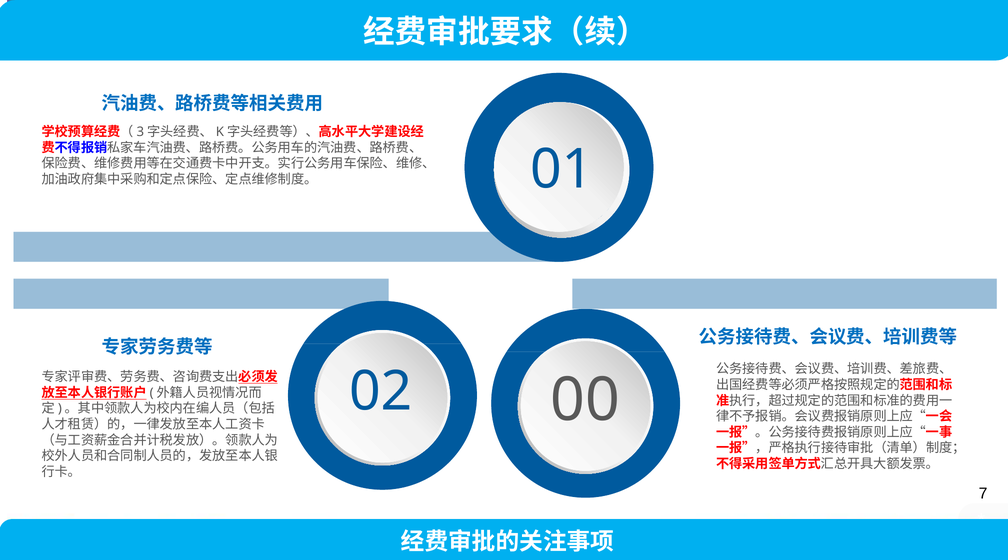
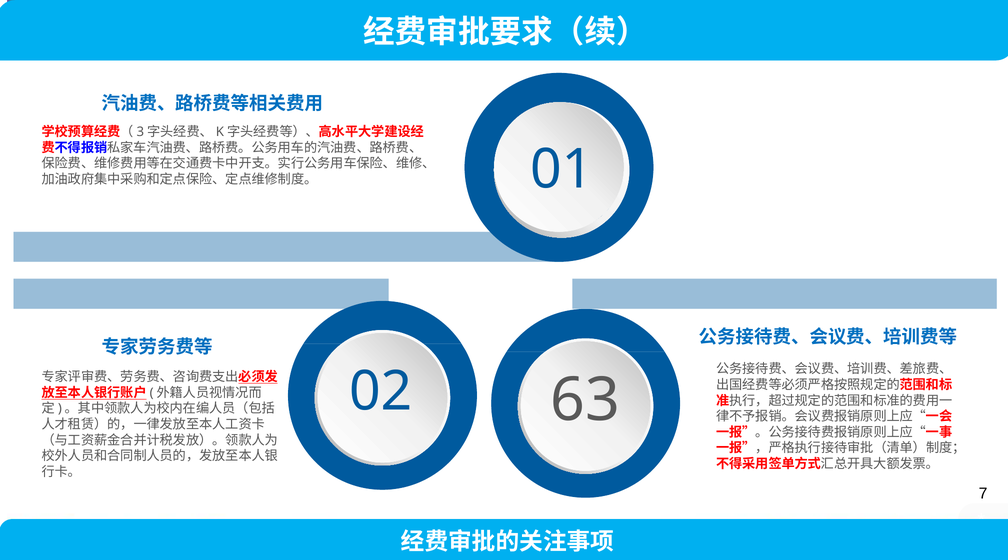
00: 00 -> 63
